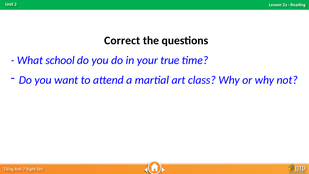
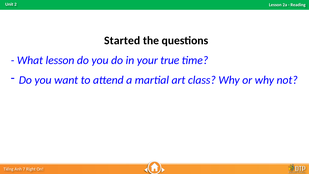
Correct: Correct -> Started
What school: school -> lesson
